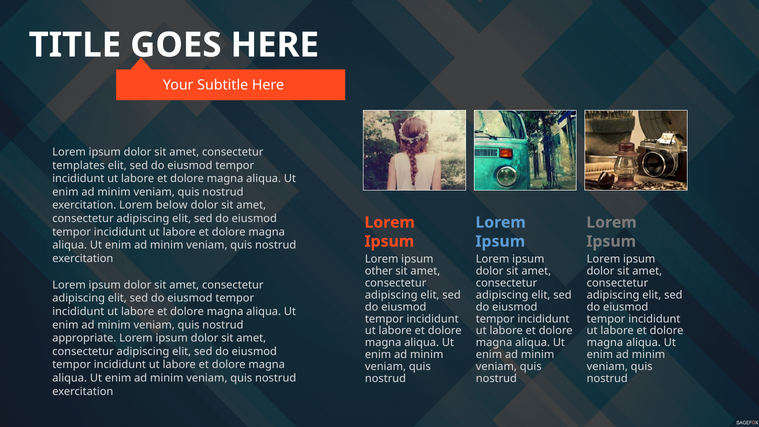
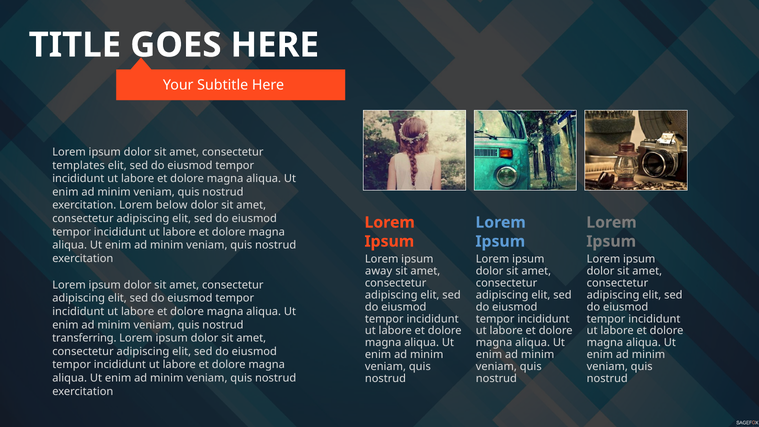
other: other -> away
appropriate: appropriate -> transferring
